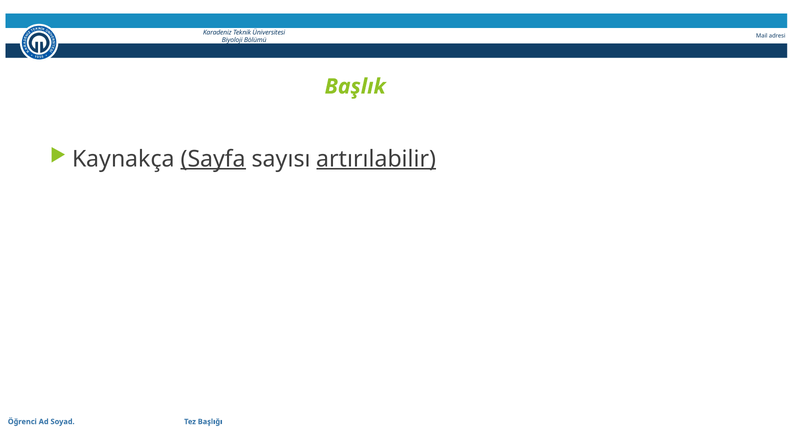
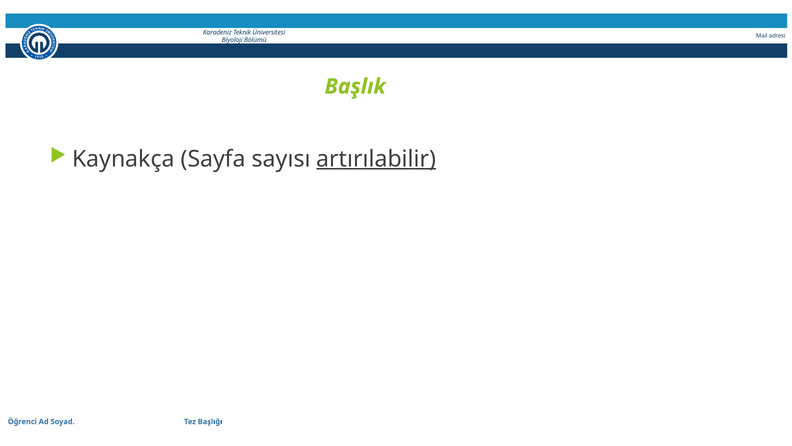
Sayfa underline: present -> none
